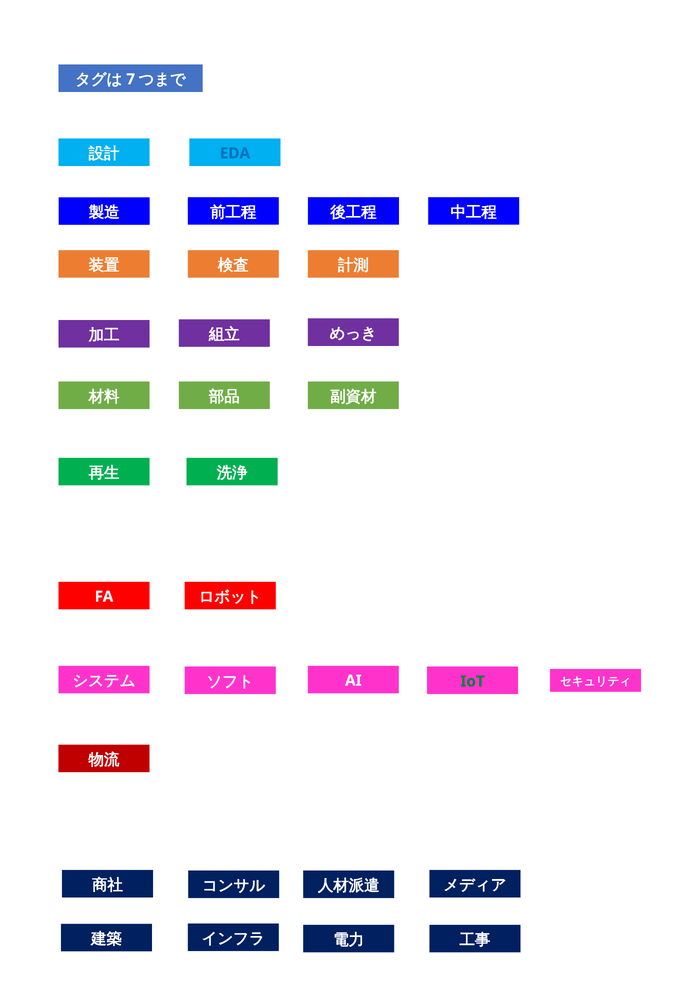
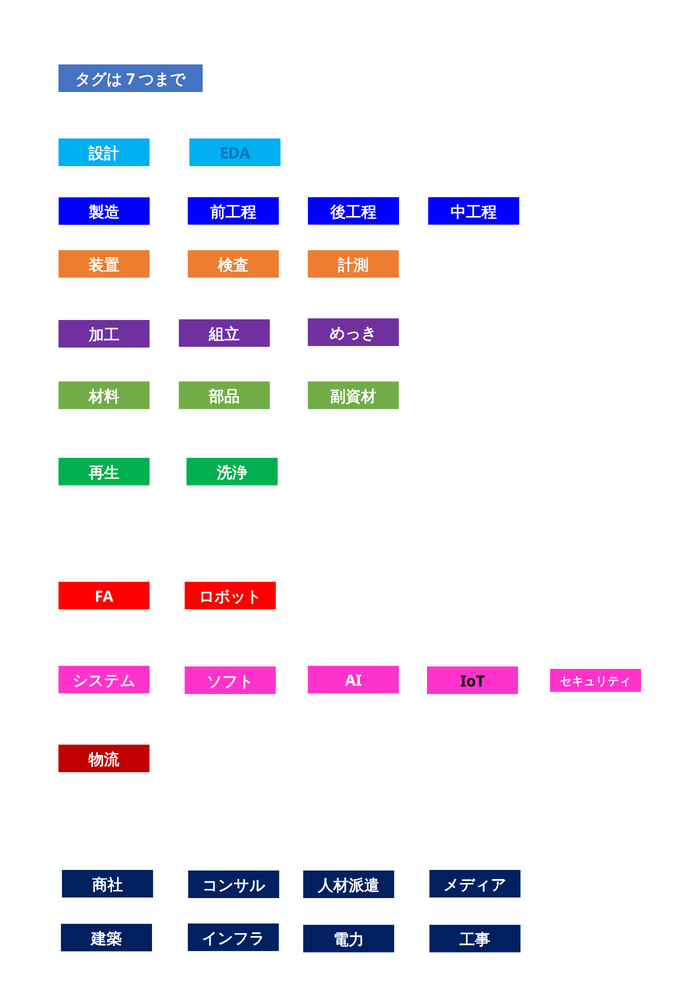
IoT colour: green -> black
